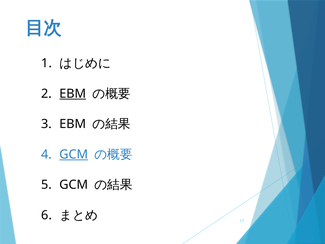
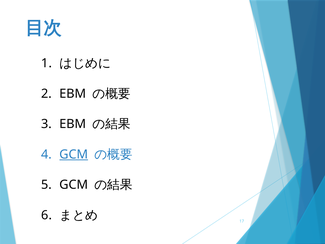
EBM at (73, 94) underline: present -> none
